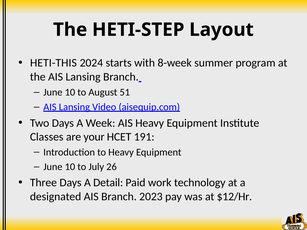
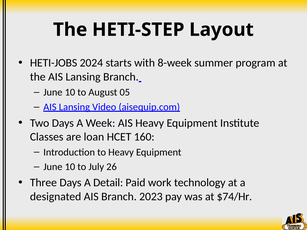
HETI-THIS: HETI-THIS -> HETI-JOBS
51: 51 -> 05
your: your -> loan
191: 191 -> 160
$12/Hr: $12/Hr -> $74/Hr
